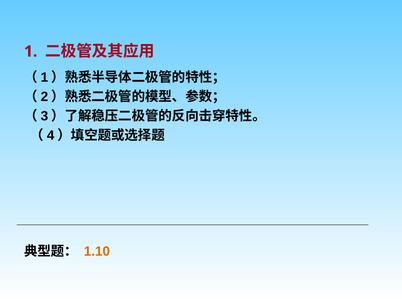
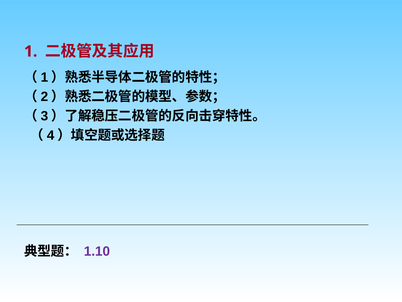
1.10 colour: orange -> purple
